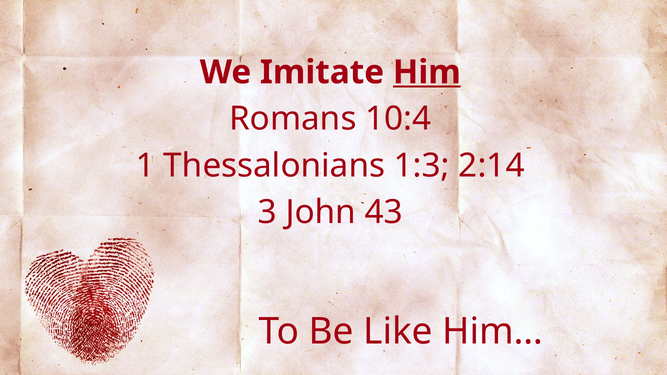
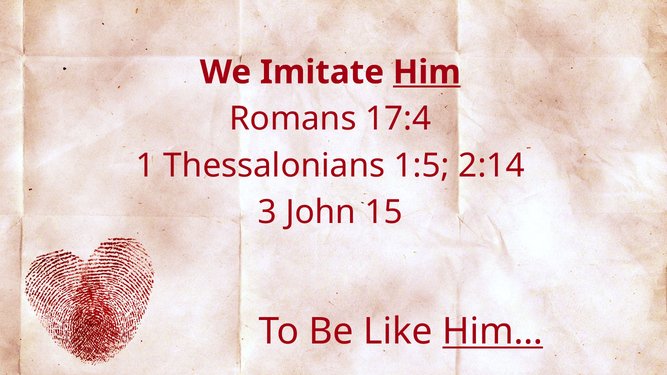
10:4: 10:4 -> 17:4
1:3: 1:3 -> 1:5
43: 43 -> 15
Him… underline: none -> present
